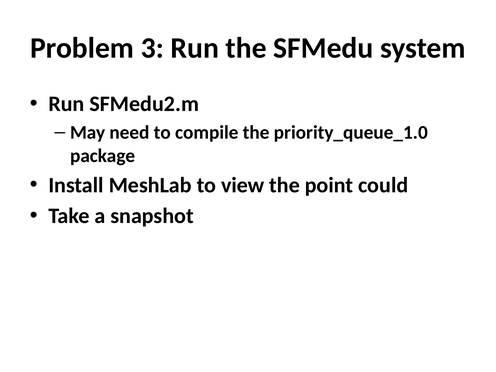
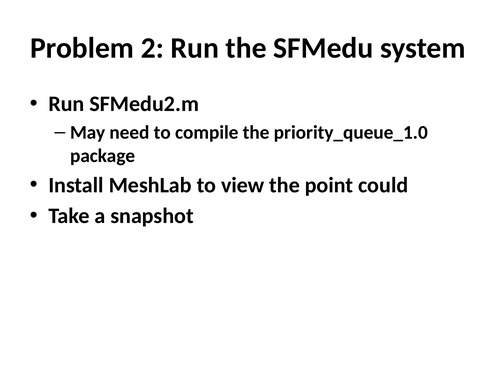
3: 3 -> 2
